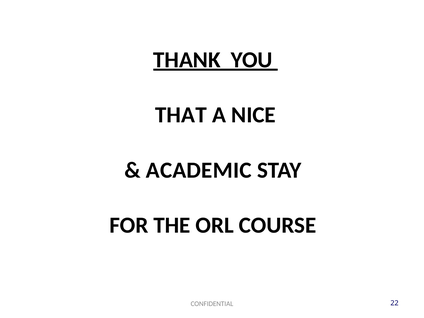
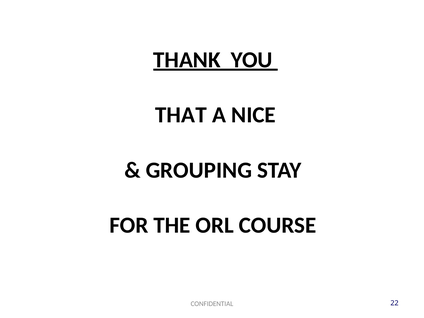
ACADEMIC: ACADEMIC -> GROUPING
